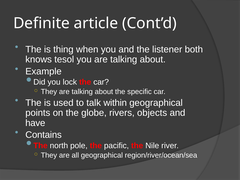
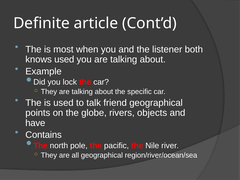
thing: thing -> most
knows tesol: tesol -> used
within: within -> friend
